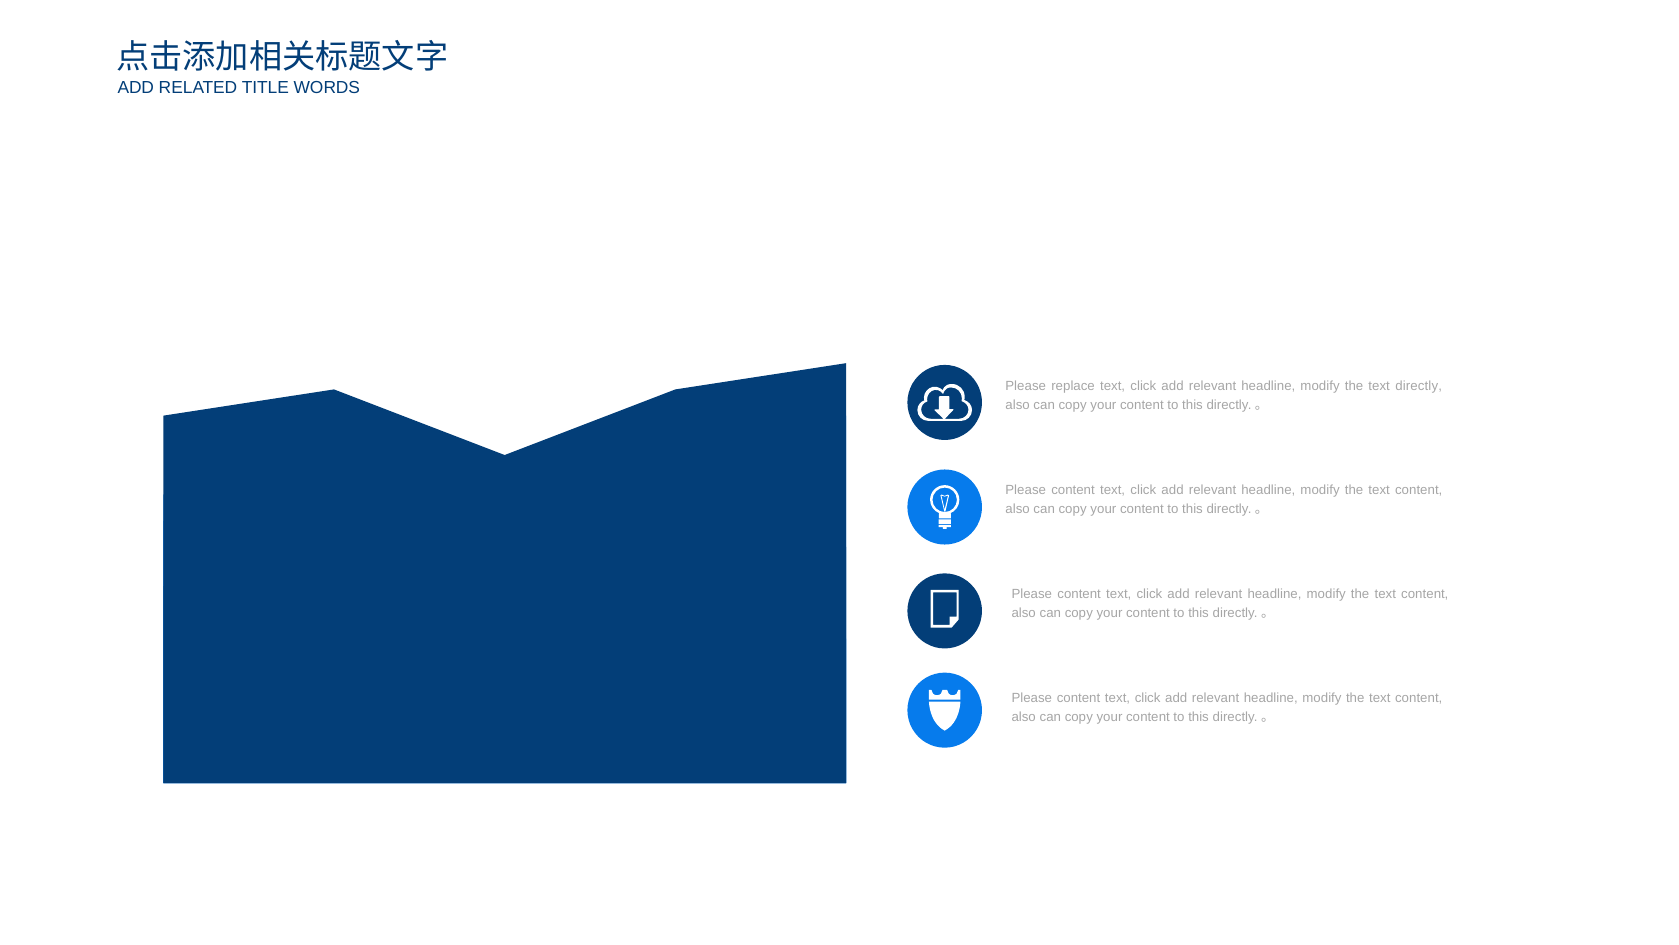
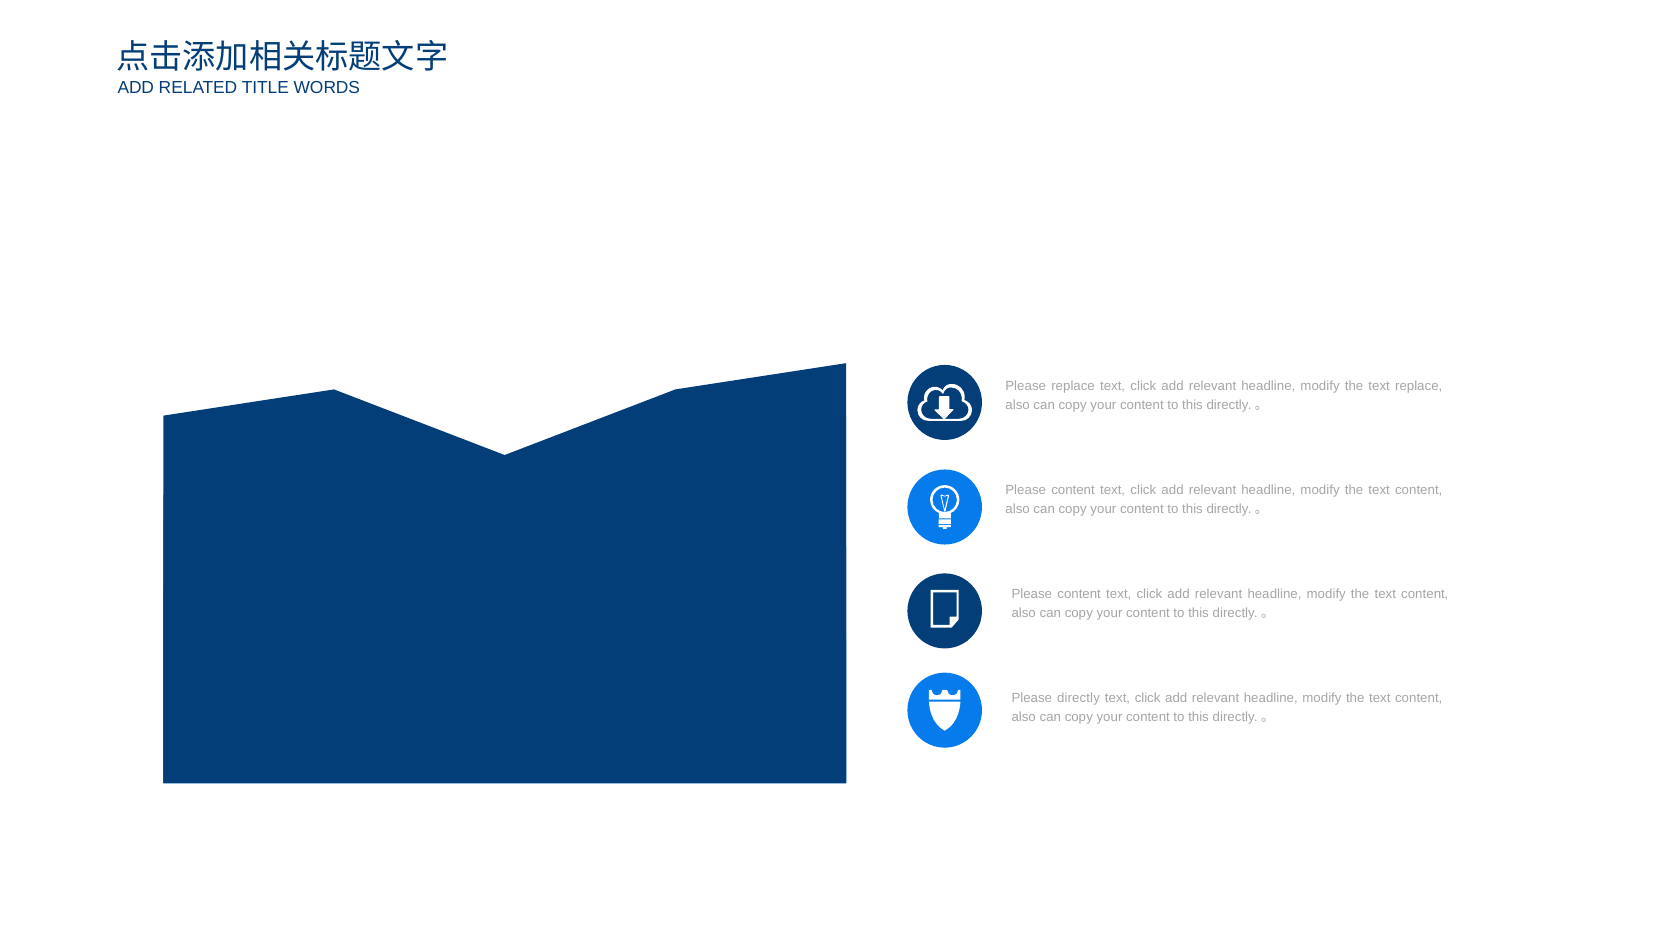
text directly: directly -> replace
content at (1079, 698): content -> directly
